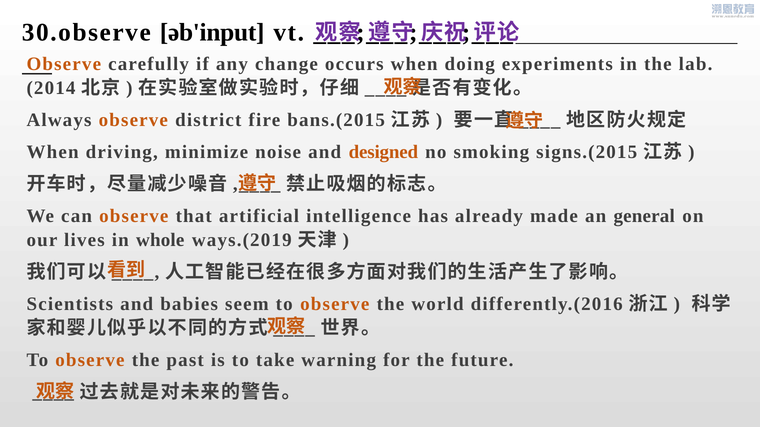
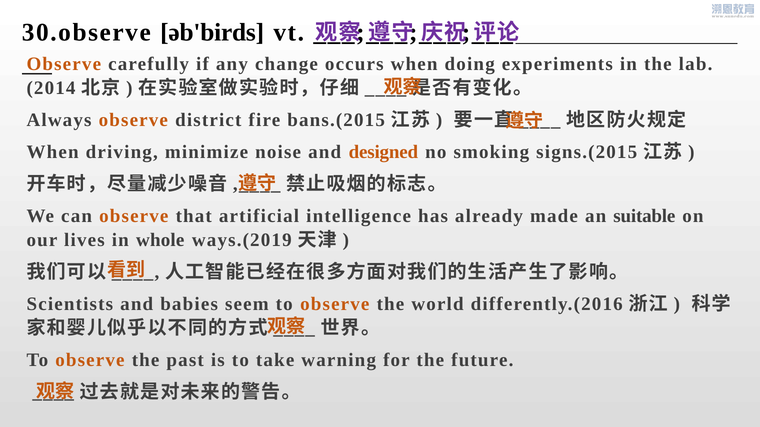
əb'input: əb'input -> əb'birds
general: general -> suitable
